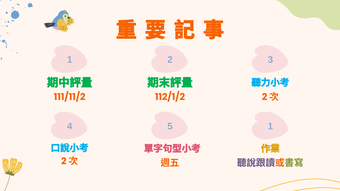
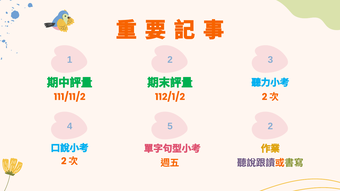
4 1: 1 -> 2
